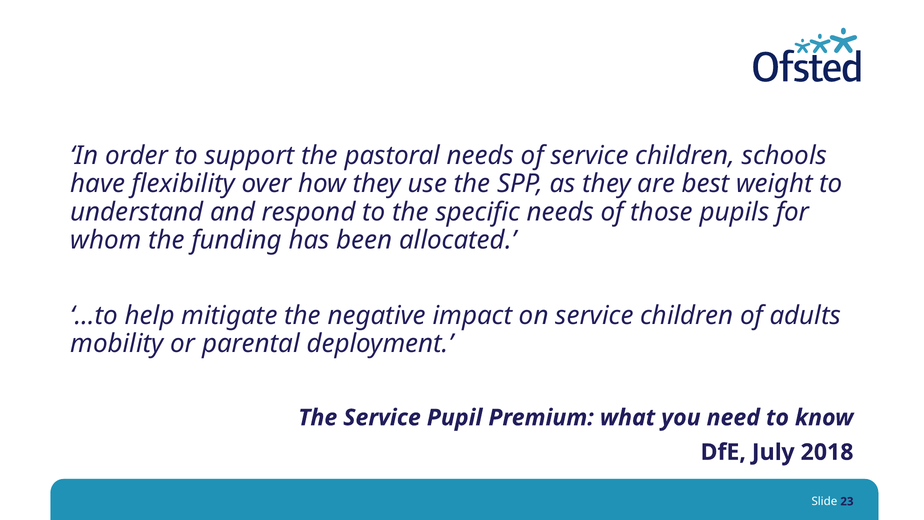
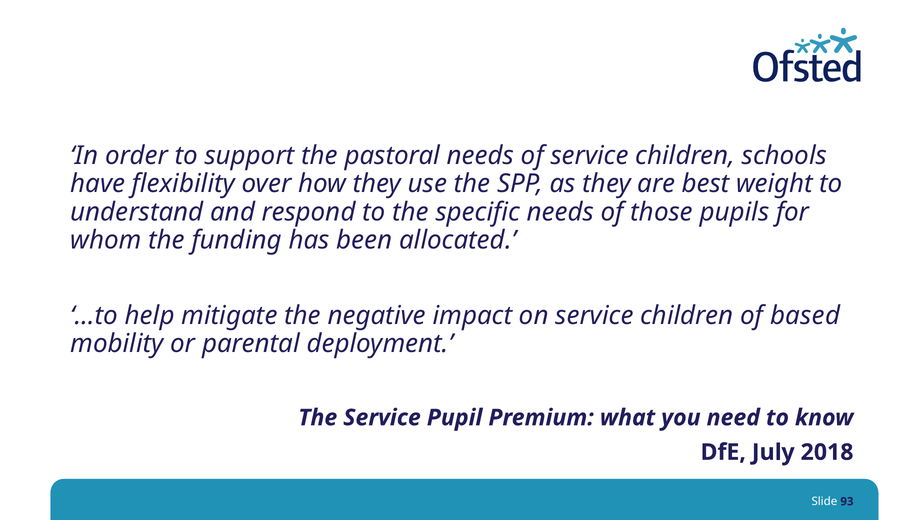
adults: adults -> based
23: 23 -> 93
